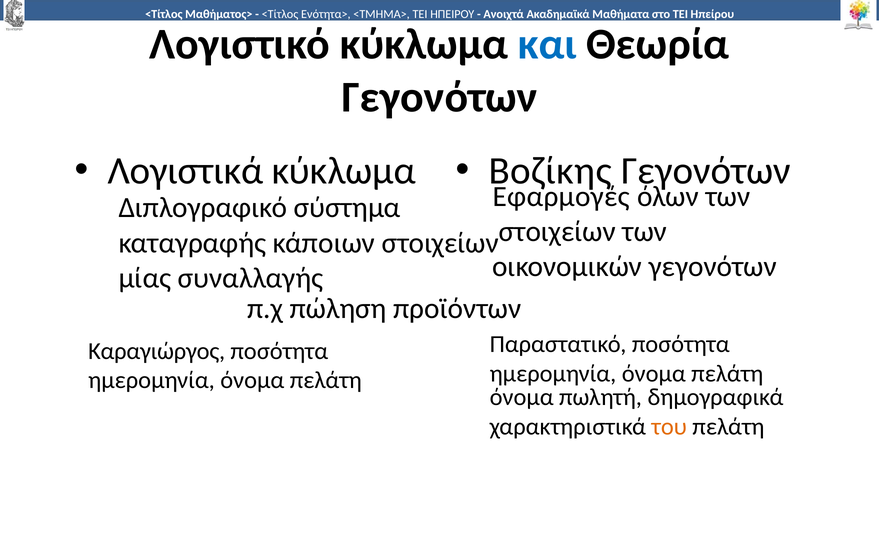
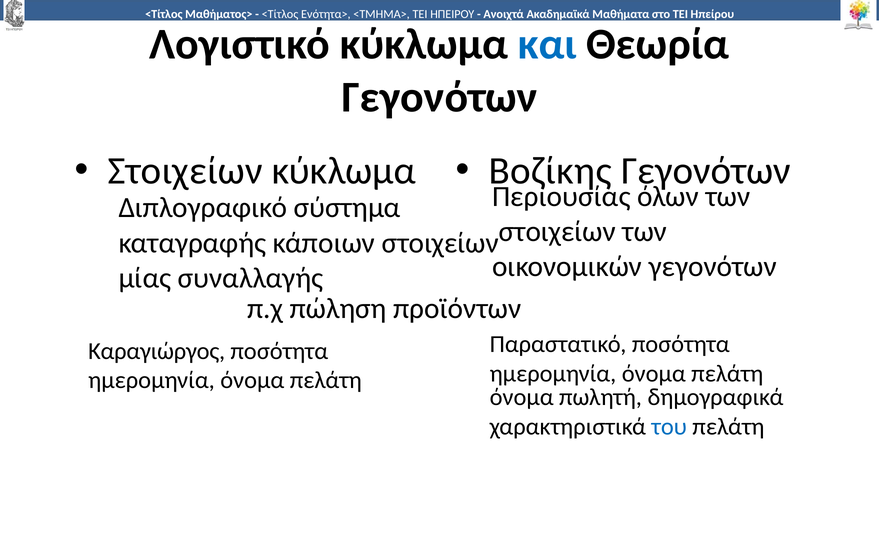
Λογιστικά at (185, 171): Λογιστικά -> Στοιχείων
Εφαρμογές: Εφαρμογές -> Περιουσίας
του colour: orange -> blue
